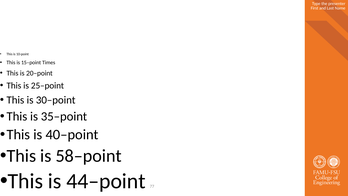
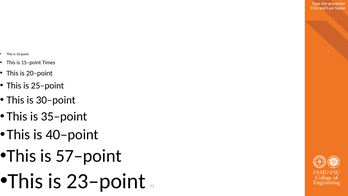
58–point: 58–point -> 57–point
44–point: 44–point -> 23–point
